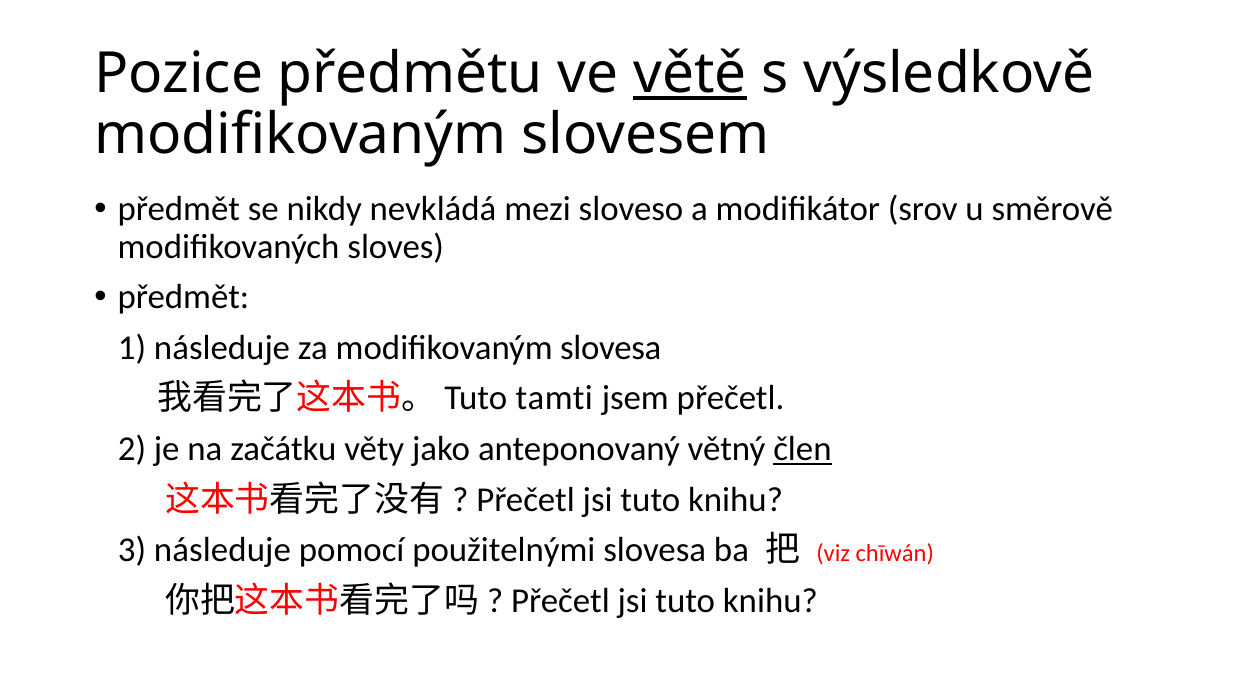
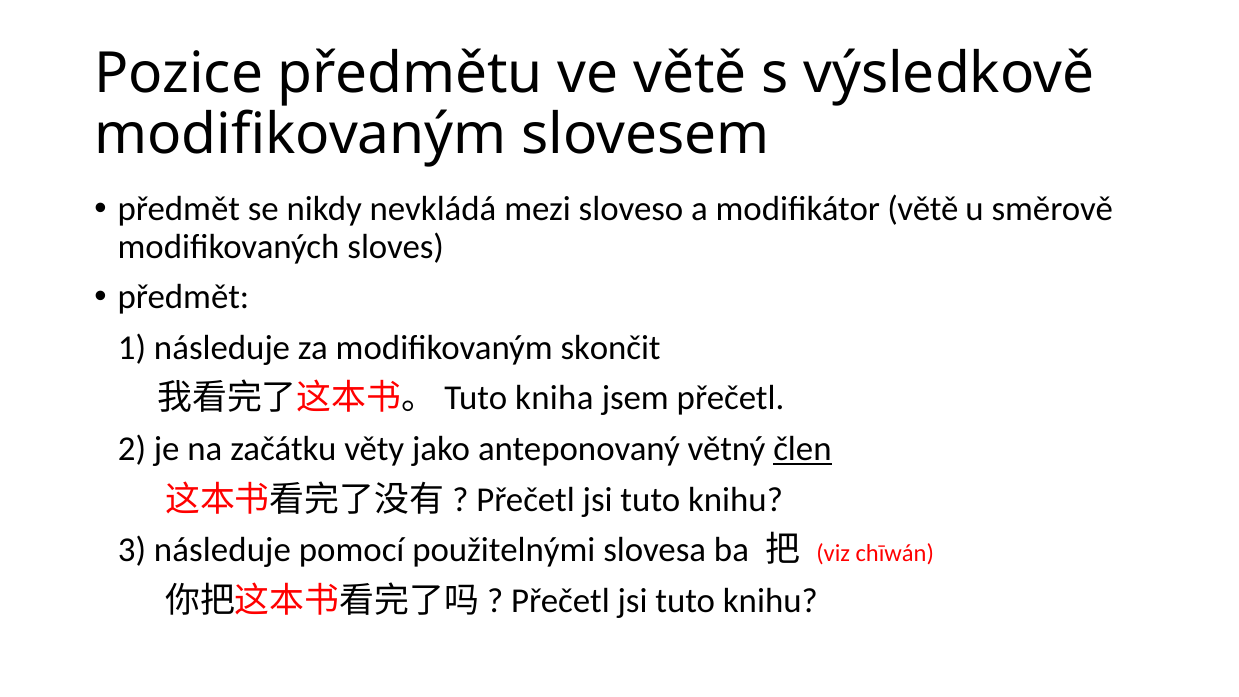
větě at (690, 73) underline: present -> none
modifikátor srov: srov -> větě
modifikovaným slovesa: slovesa -> skončit
tamti: tamti -> kniha
